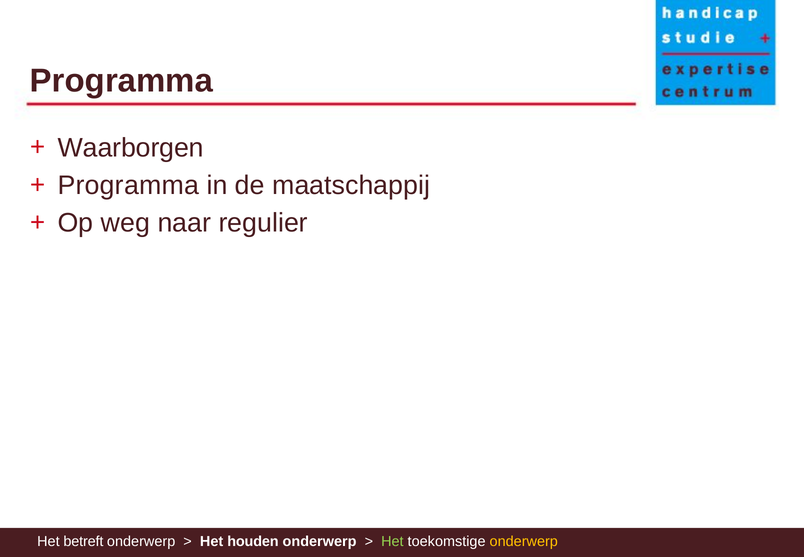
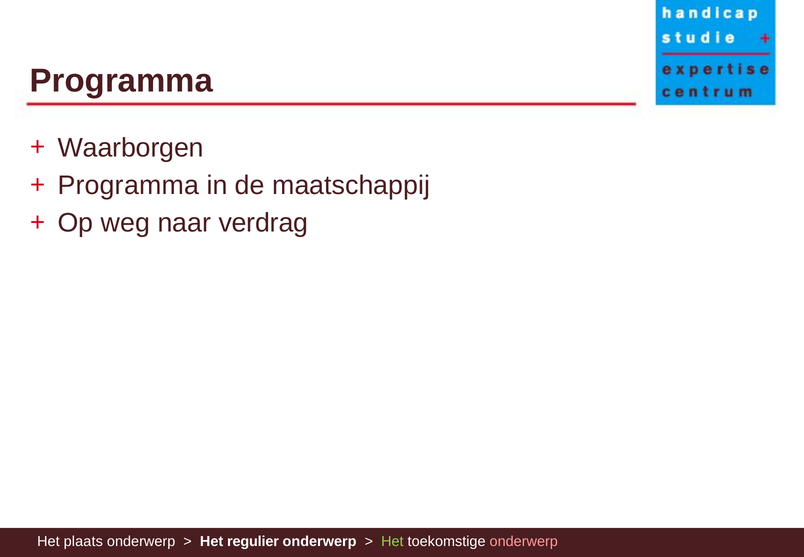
regulier: regulier -> verdrag
betreft: betreft -> plaats
houden: houden -> regulier
onderwerp at (524, 541) colour: yellow -> pink
